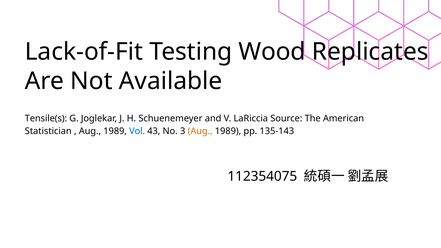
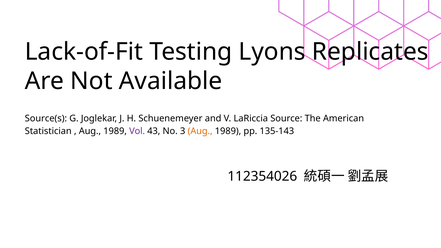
Wood: Wood -> Lyons
Tensile(s: Tensile(s -> Source(s
Vol colour: blue -> purple
112354075: 112354075 -> 112354026
